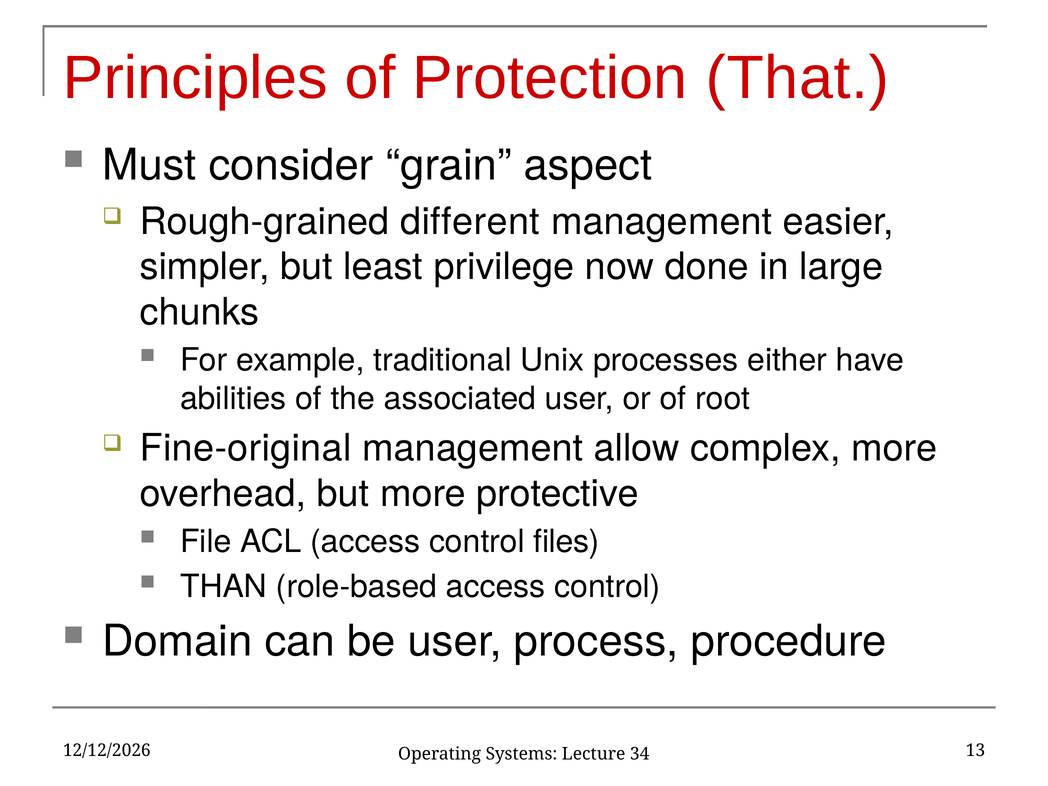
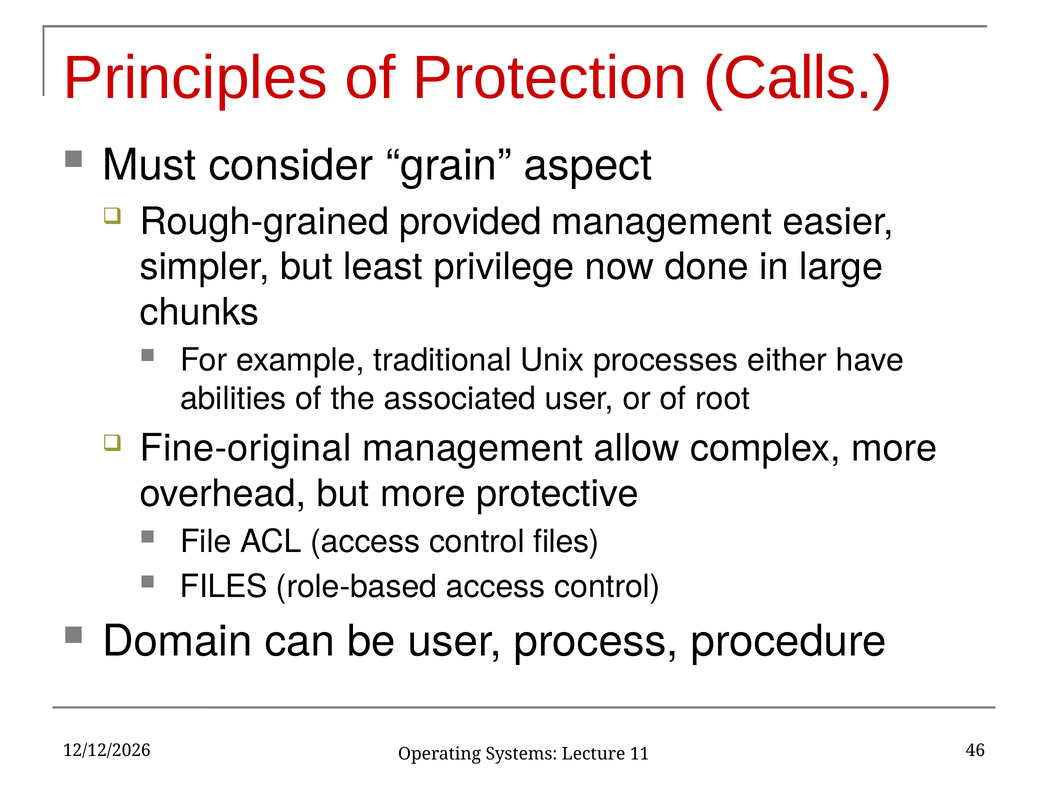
That: That -> Calls
different: different -> provided
THAN at (224, 587): THAN -> FILES
13: 13 -> 46
34: 34 -> 11
